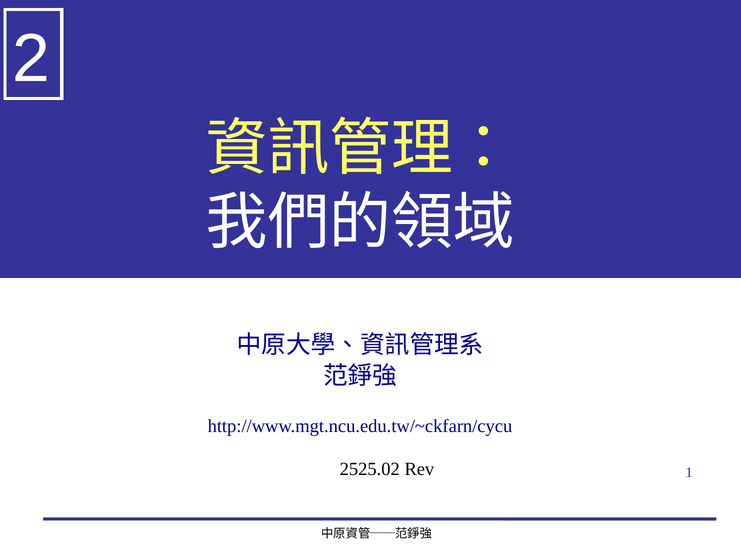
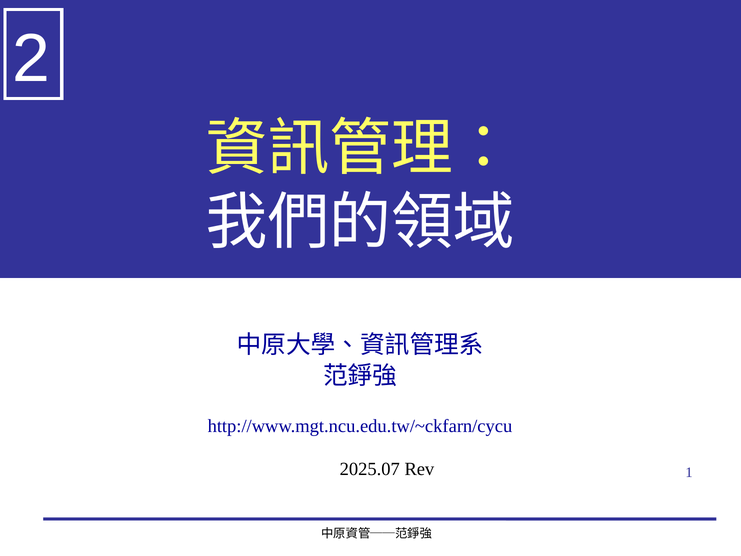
2525.02: 2525.02 -> 2025.07
